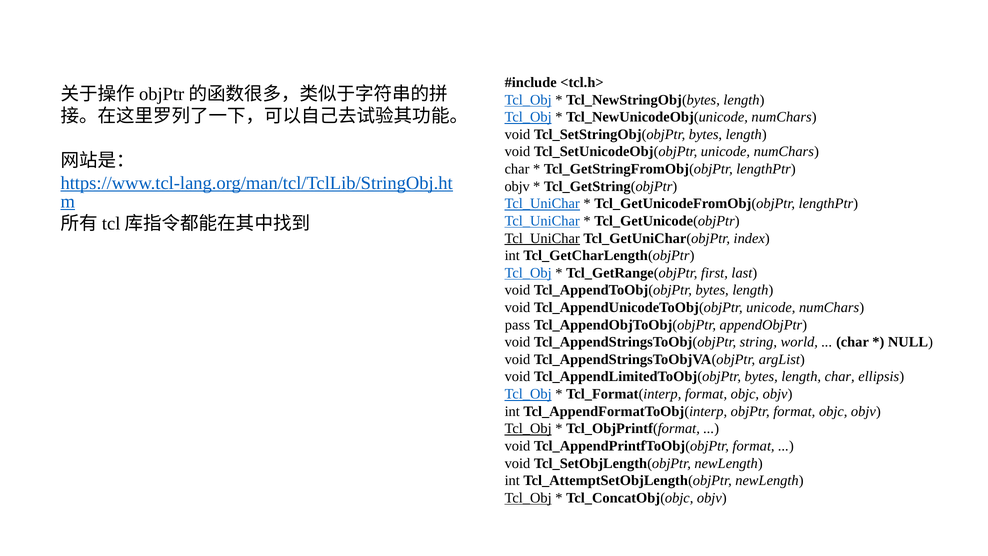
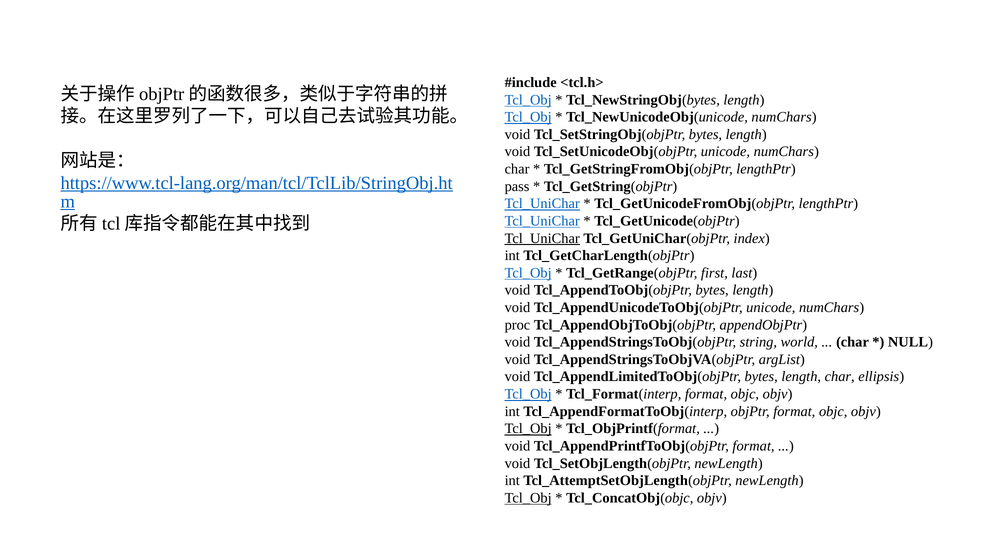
objv at (517, 186): objv -> pass
pass: pass -> proc
